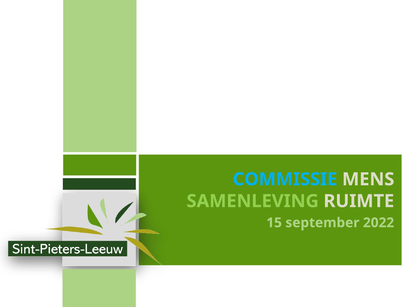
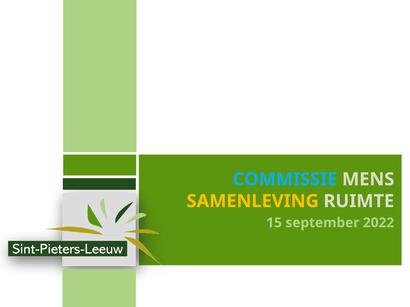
SAMENLEVING colour: light green -> yellow
